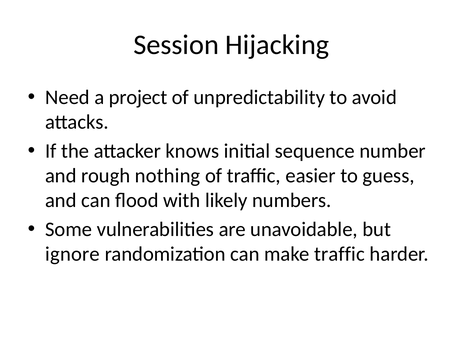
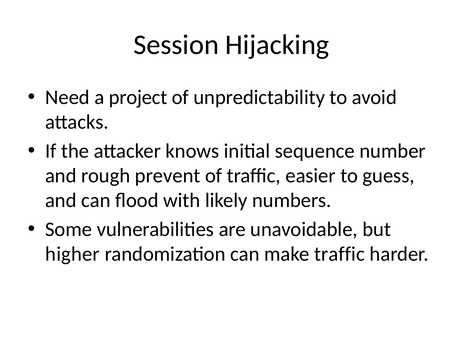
nothing: nothing -> prevent
ignore: ignore -> higher
